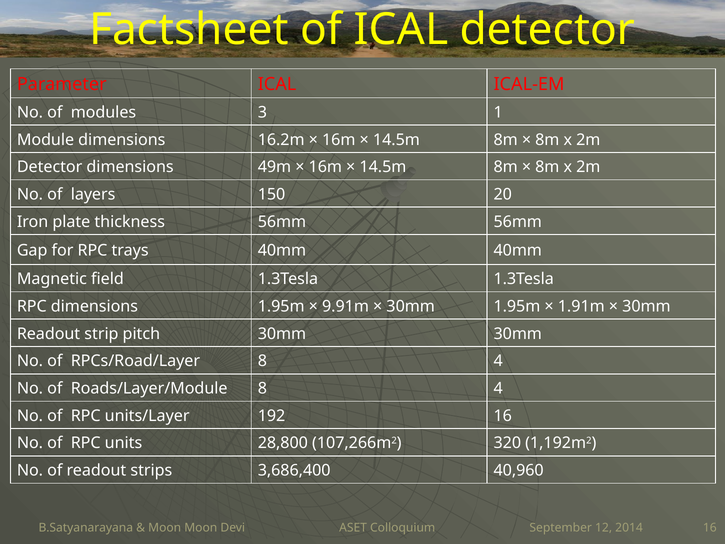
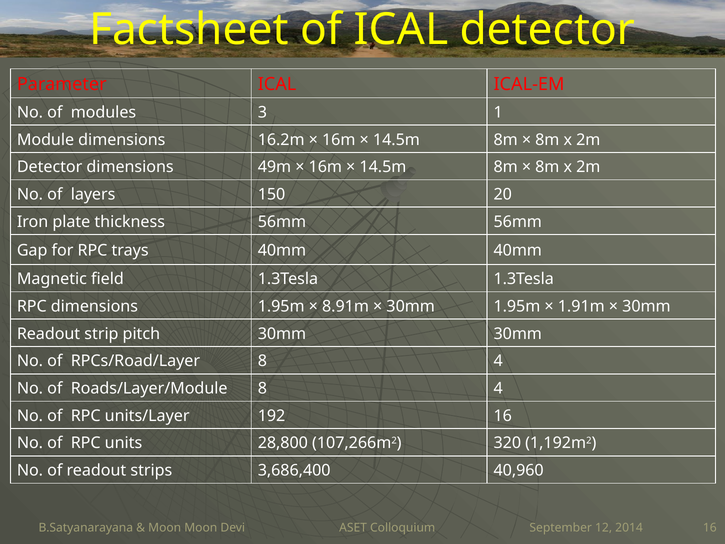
9.91m: 9.91m -> 8.91m
